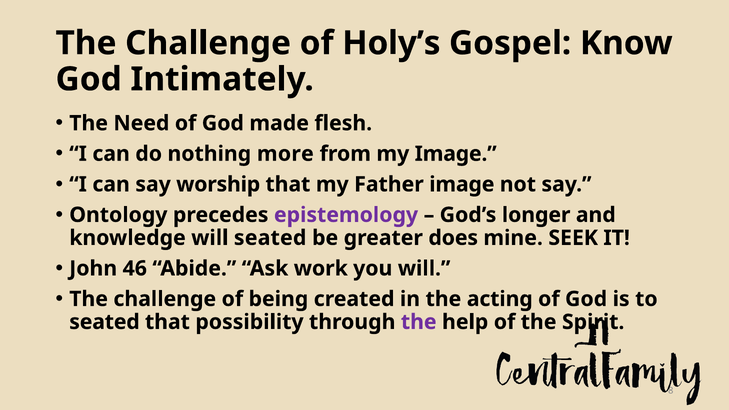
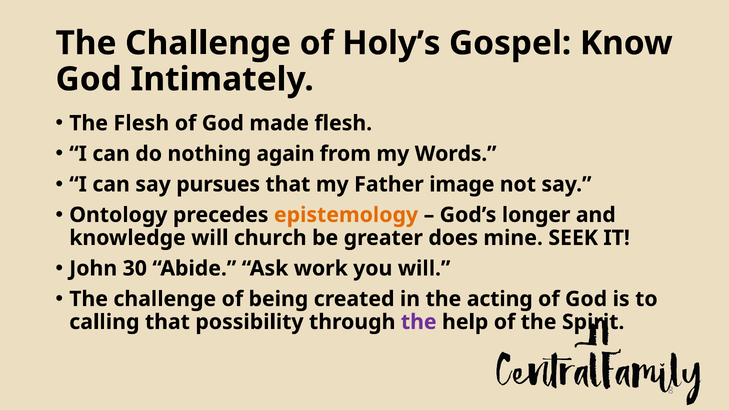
The Need: Need -> Flesh
more: more -> again
my Image: Image -> Words
worship: worship -> pursues
epistemology colour: purple -> orange
will seated: seated -> church
46: 46 -> 30
seated at (104, 322): seated -> calling
